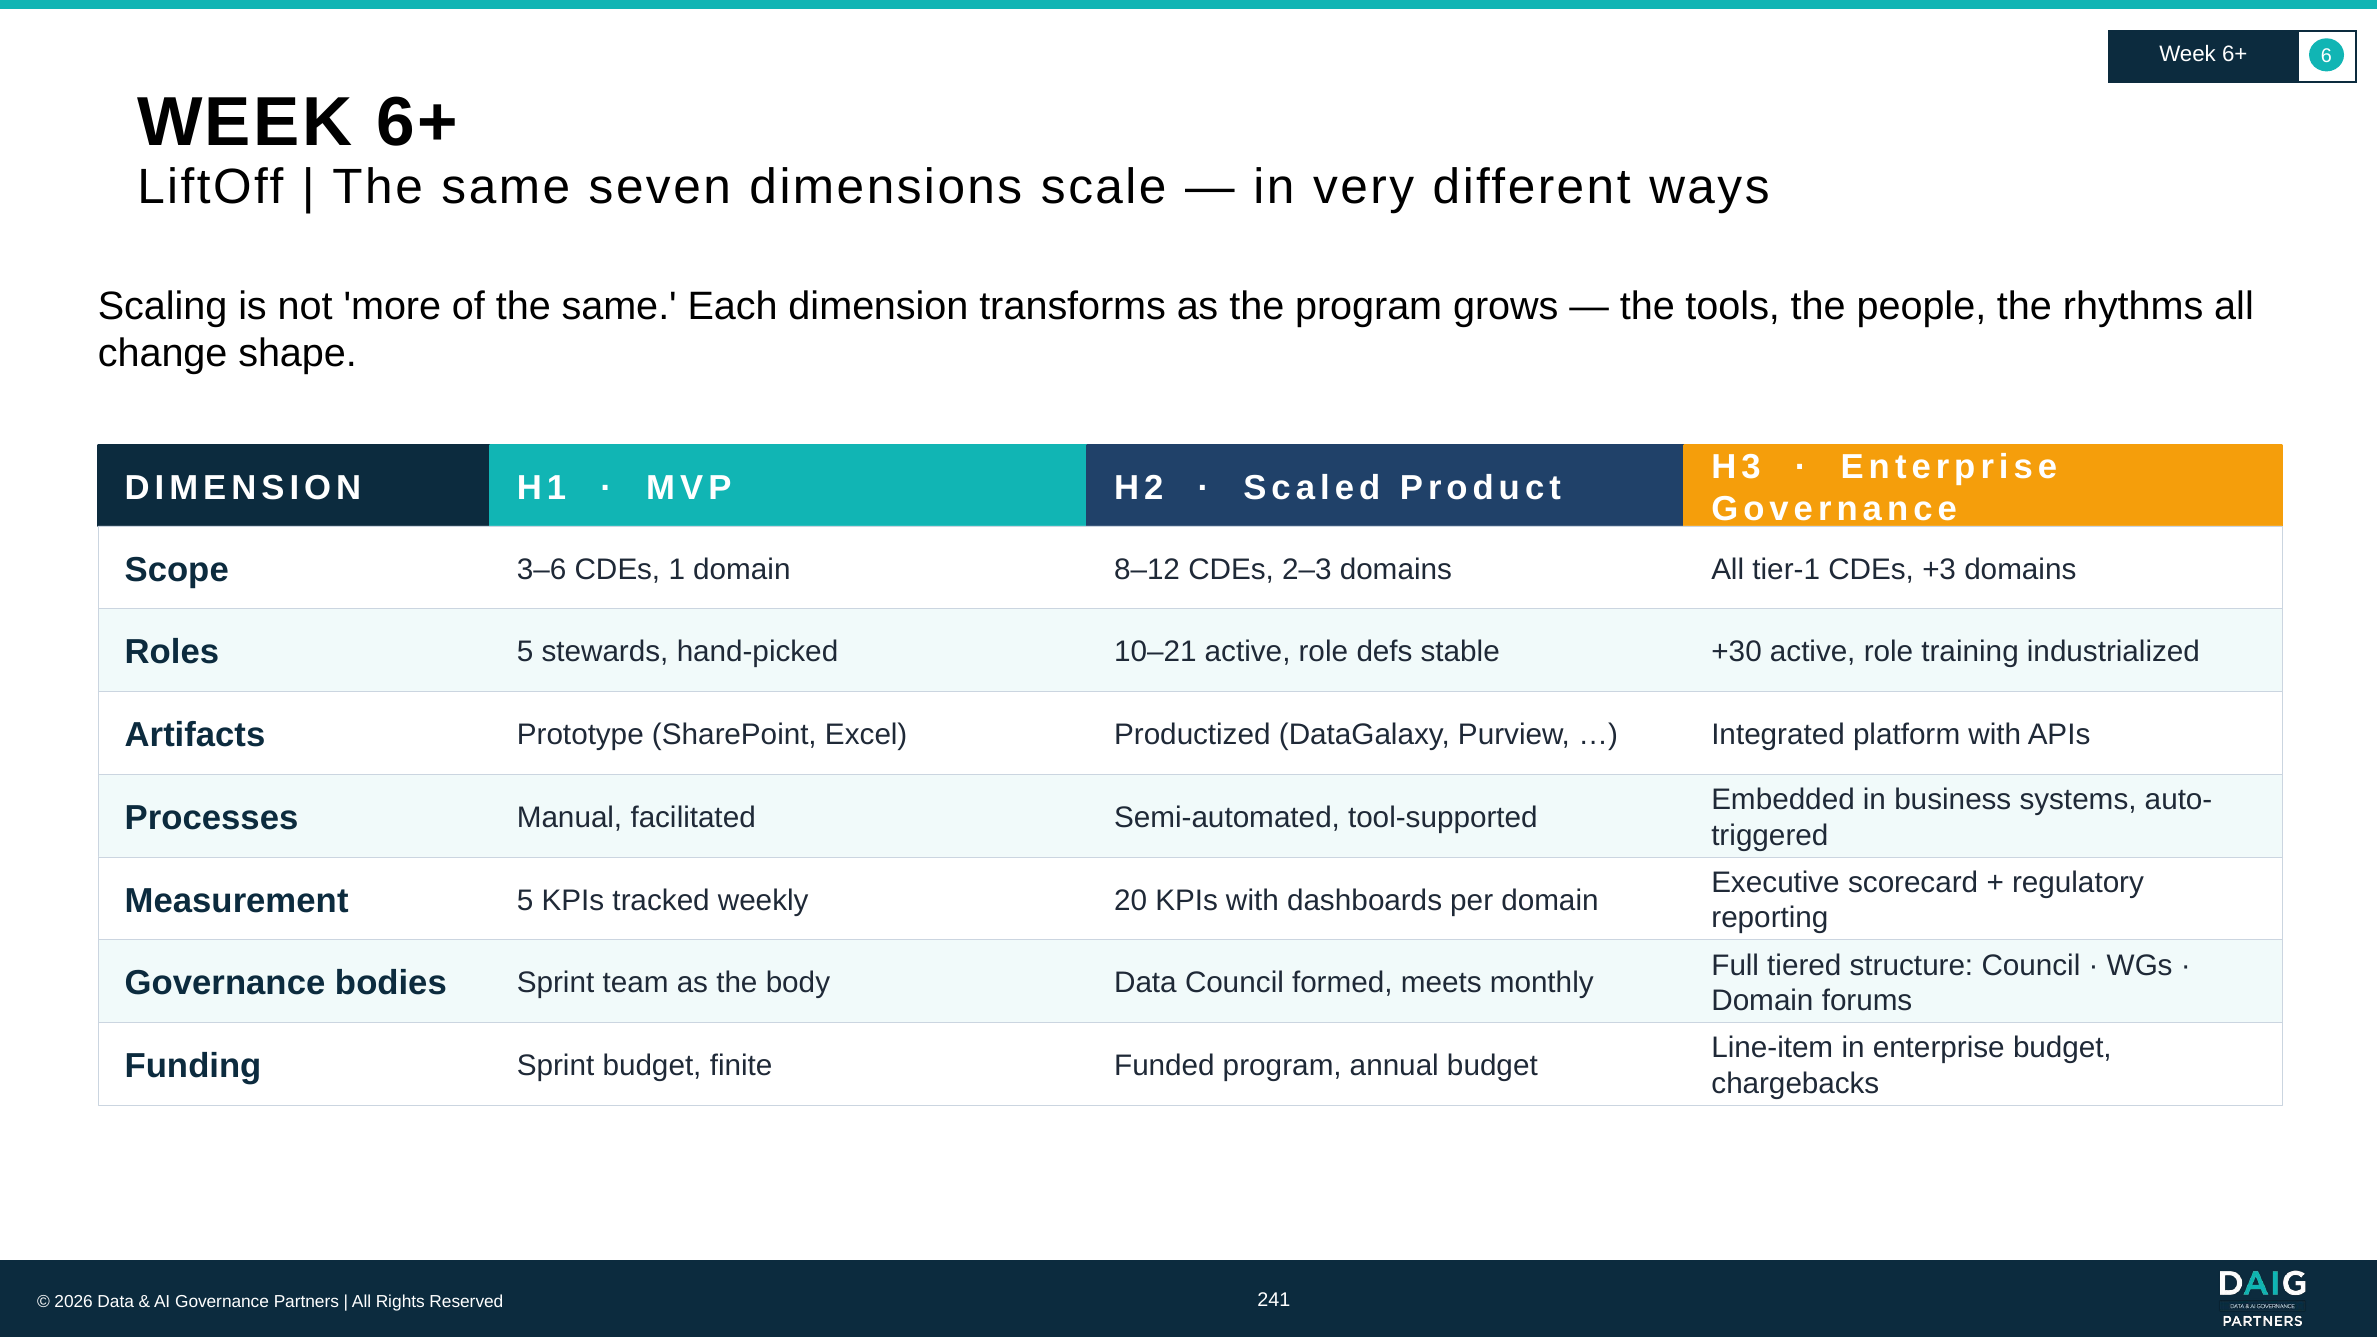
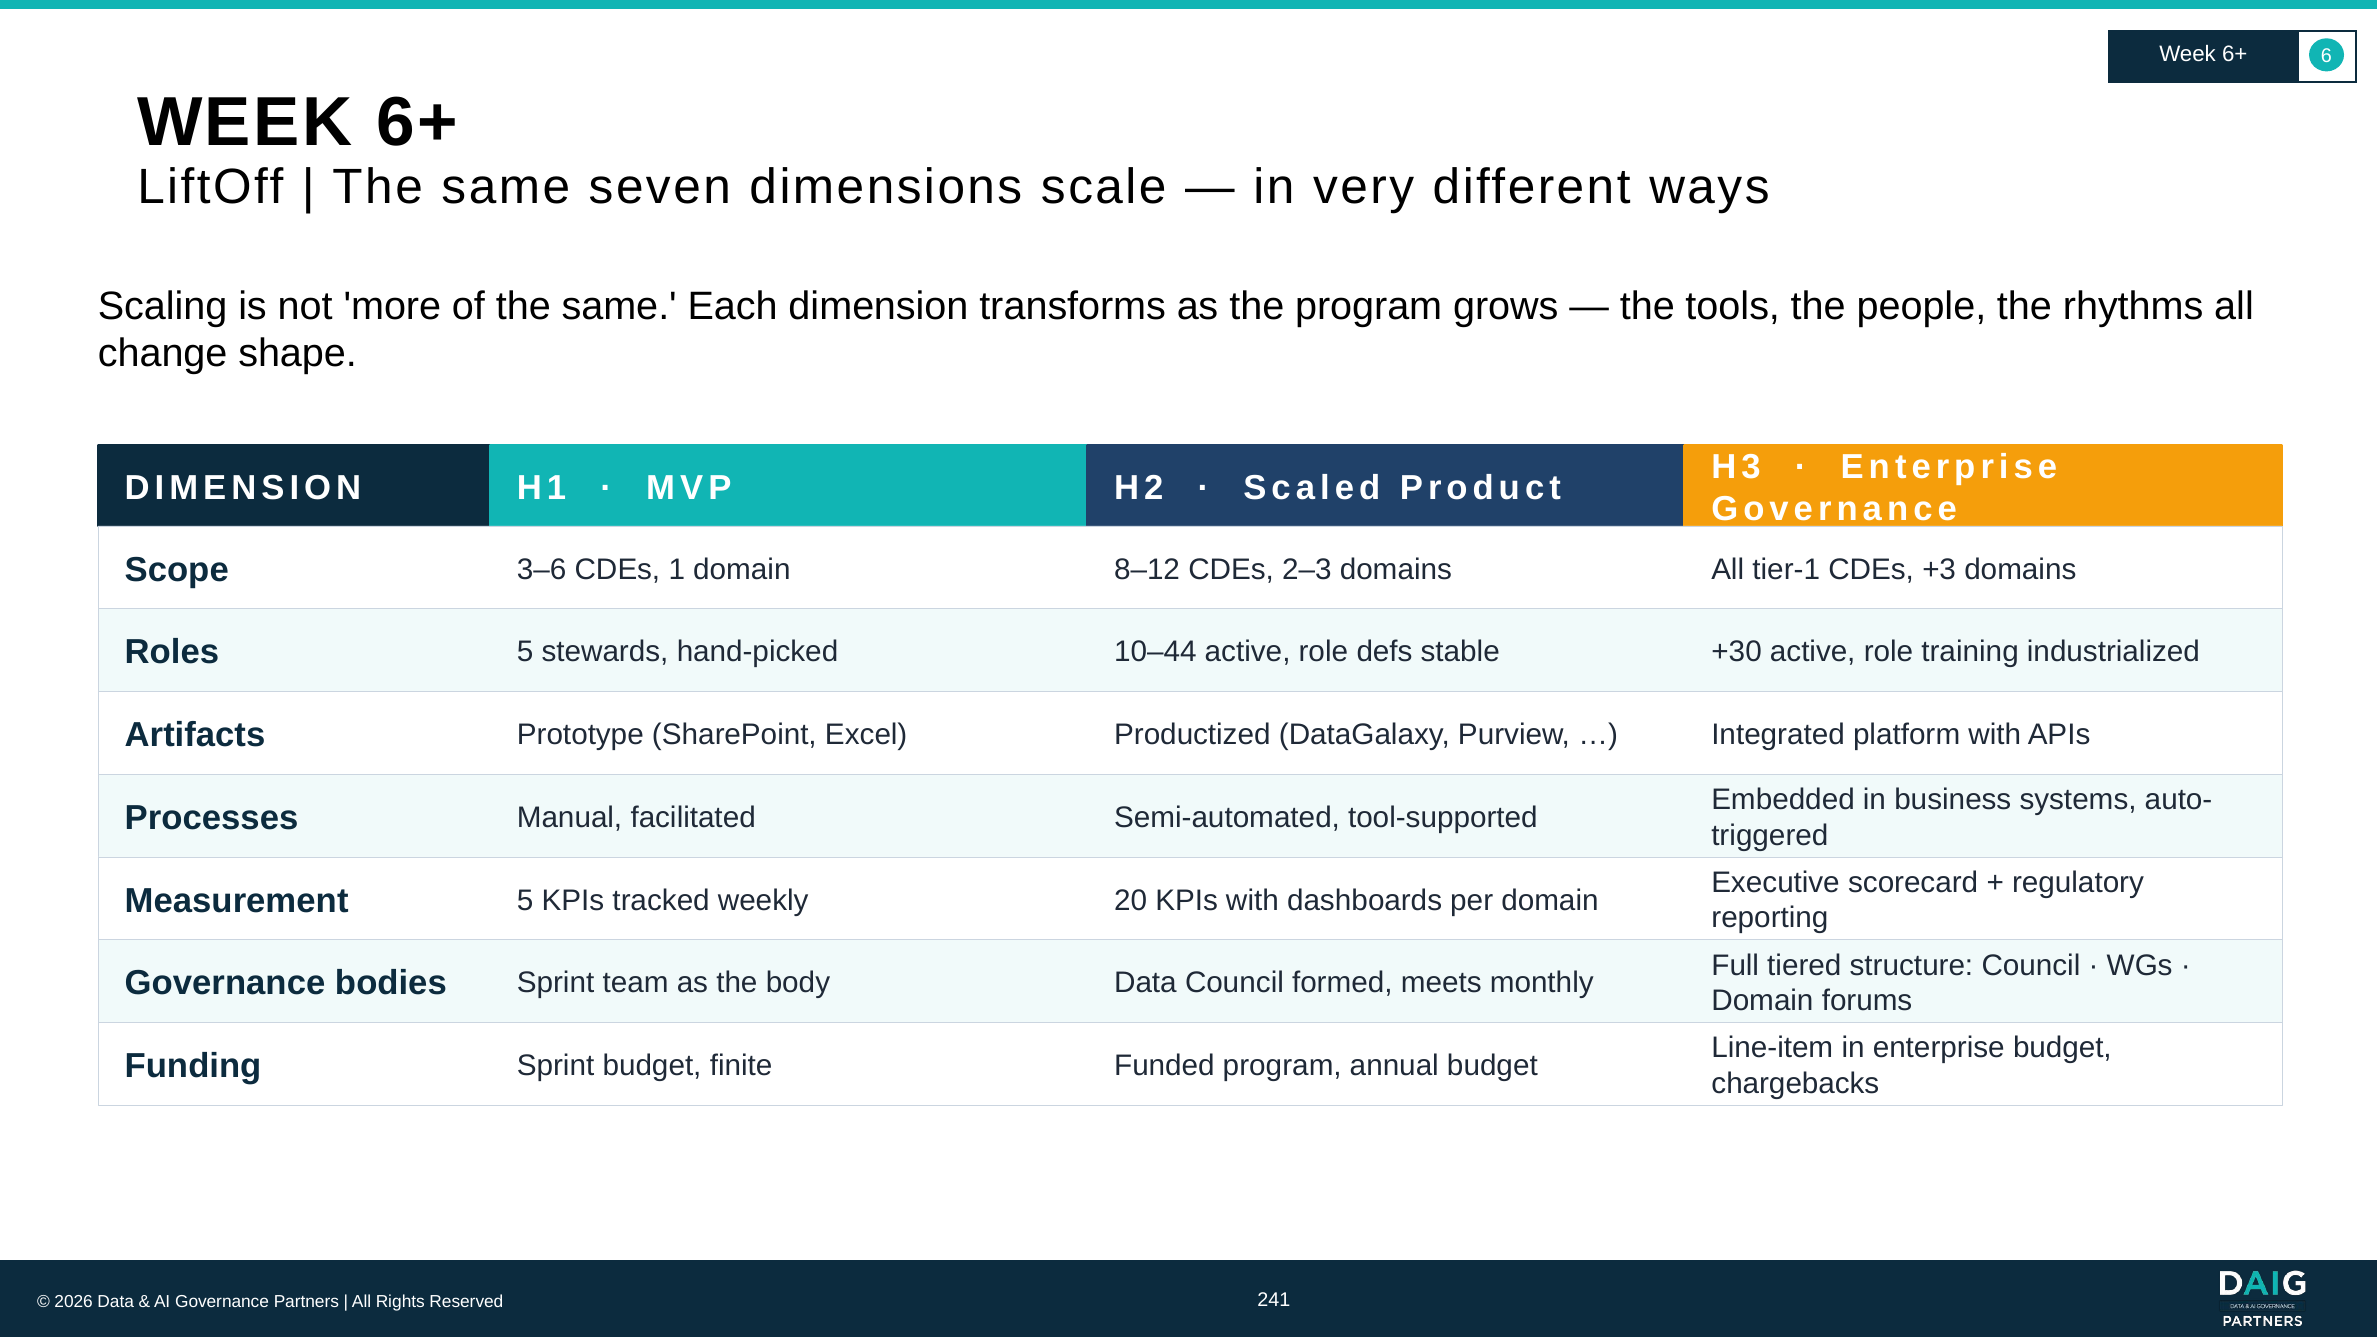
10–21: 10–21 -> 10–44
